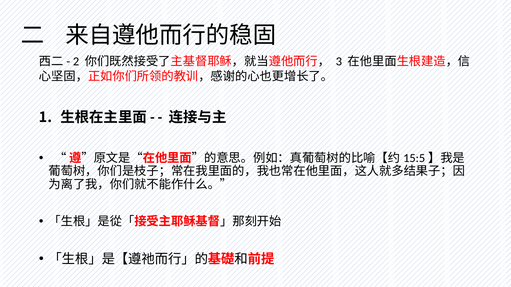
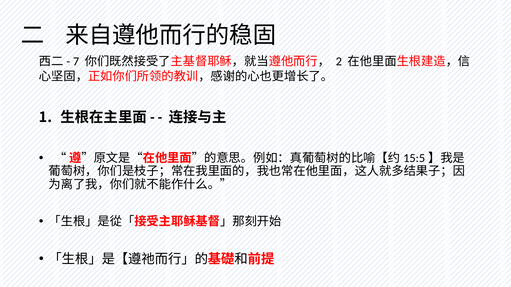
2: 2 -> 7
3: 3 -> 2
